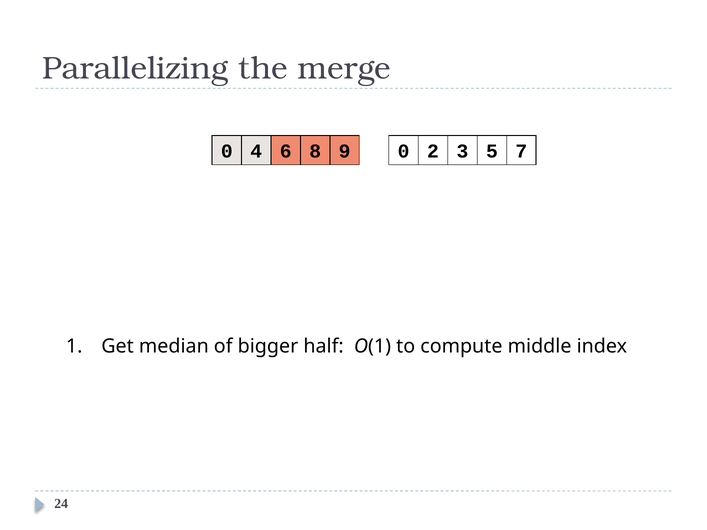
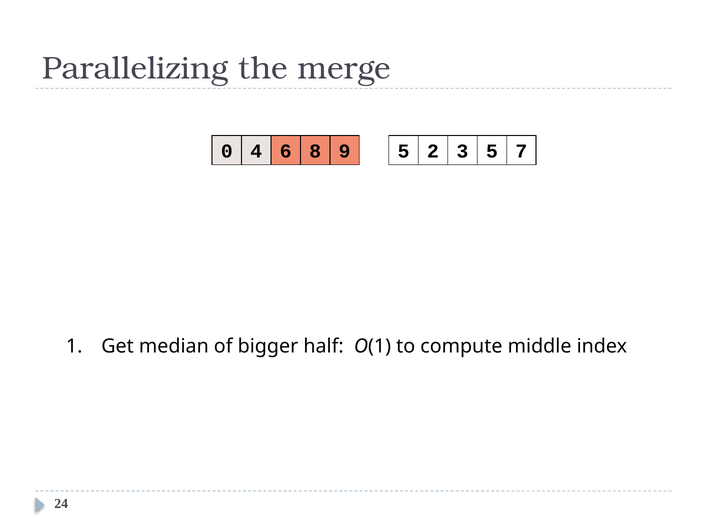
9 0: 0 -> 5
